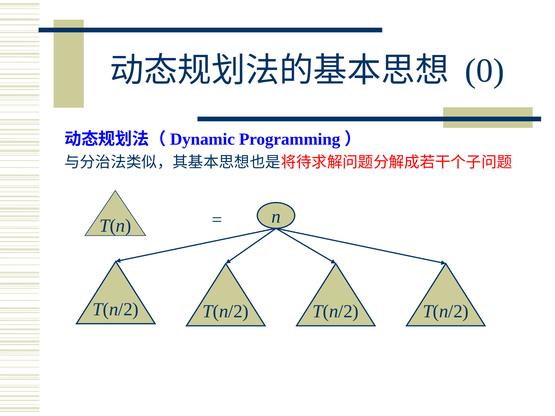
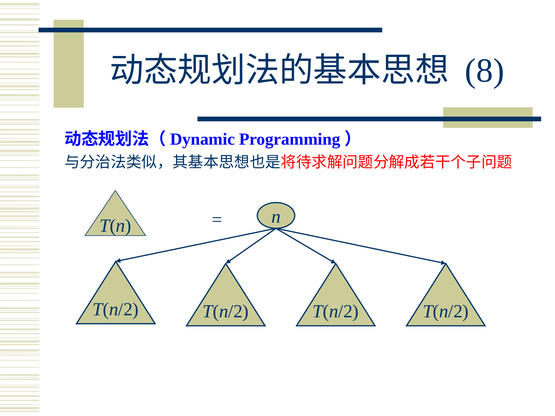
0: 0 -> 8
